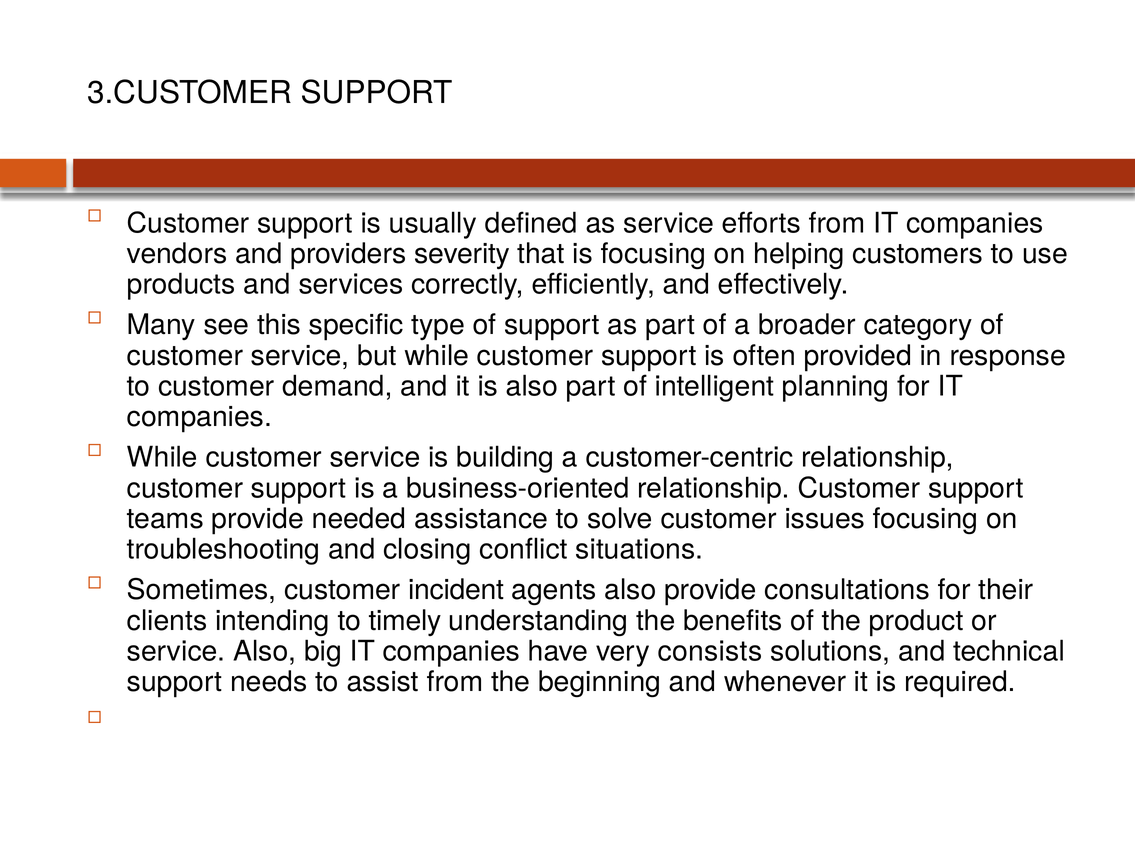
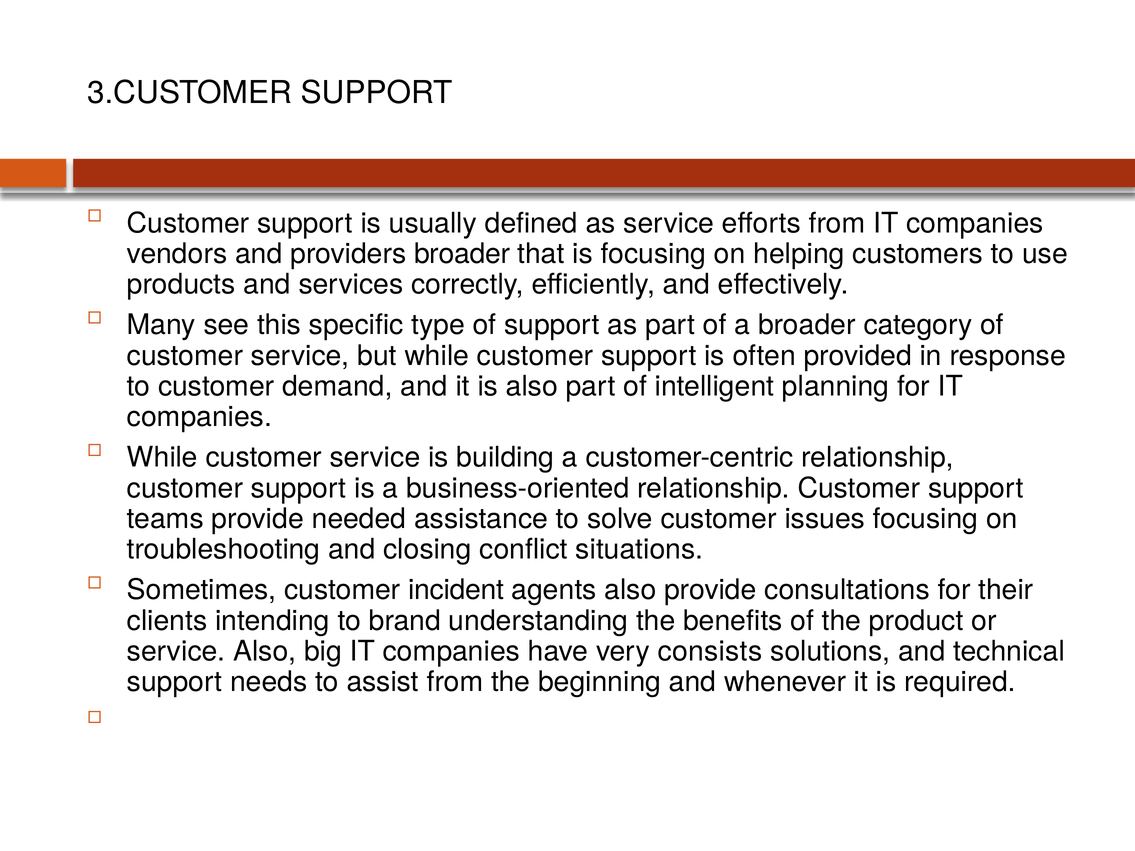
providers severity: severity -> broader
timely: timely -> brand
